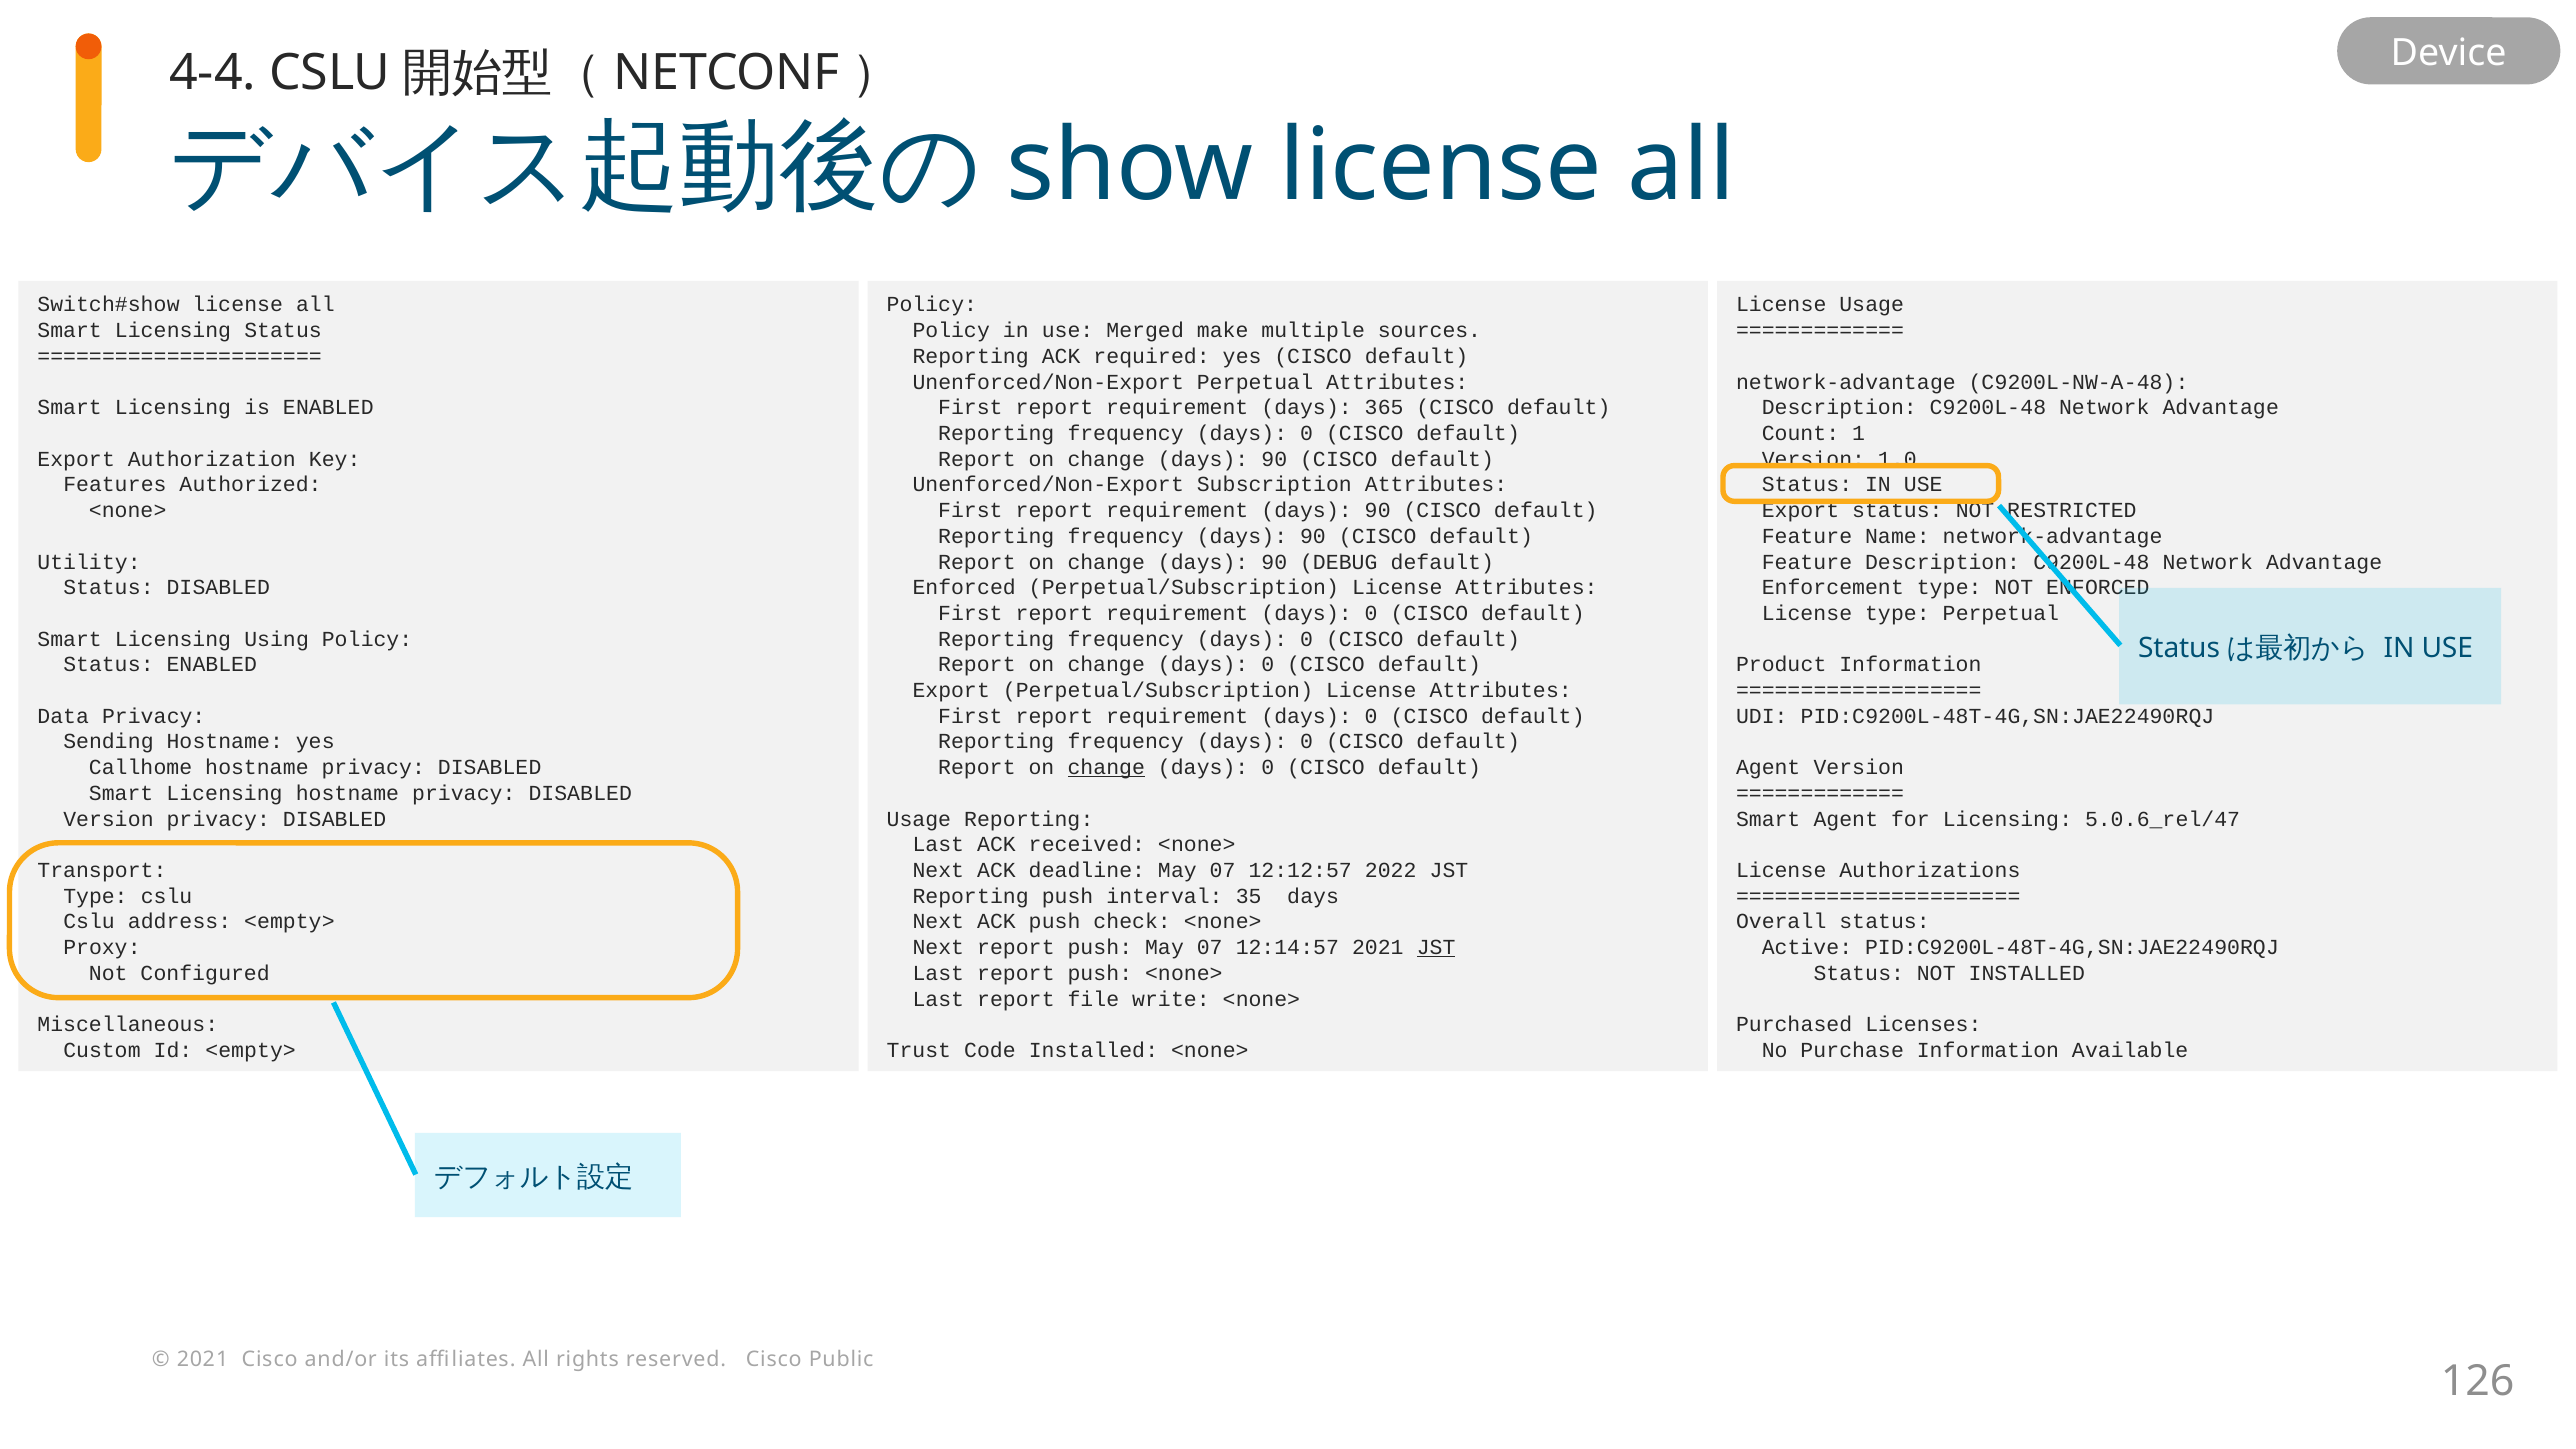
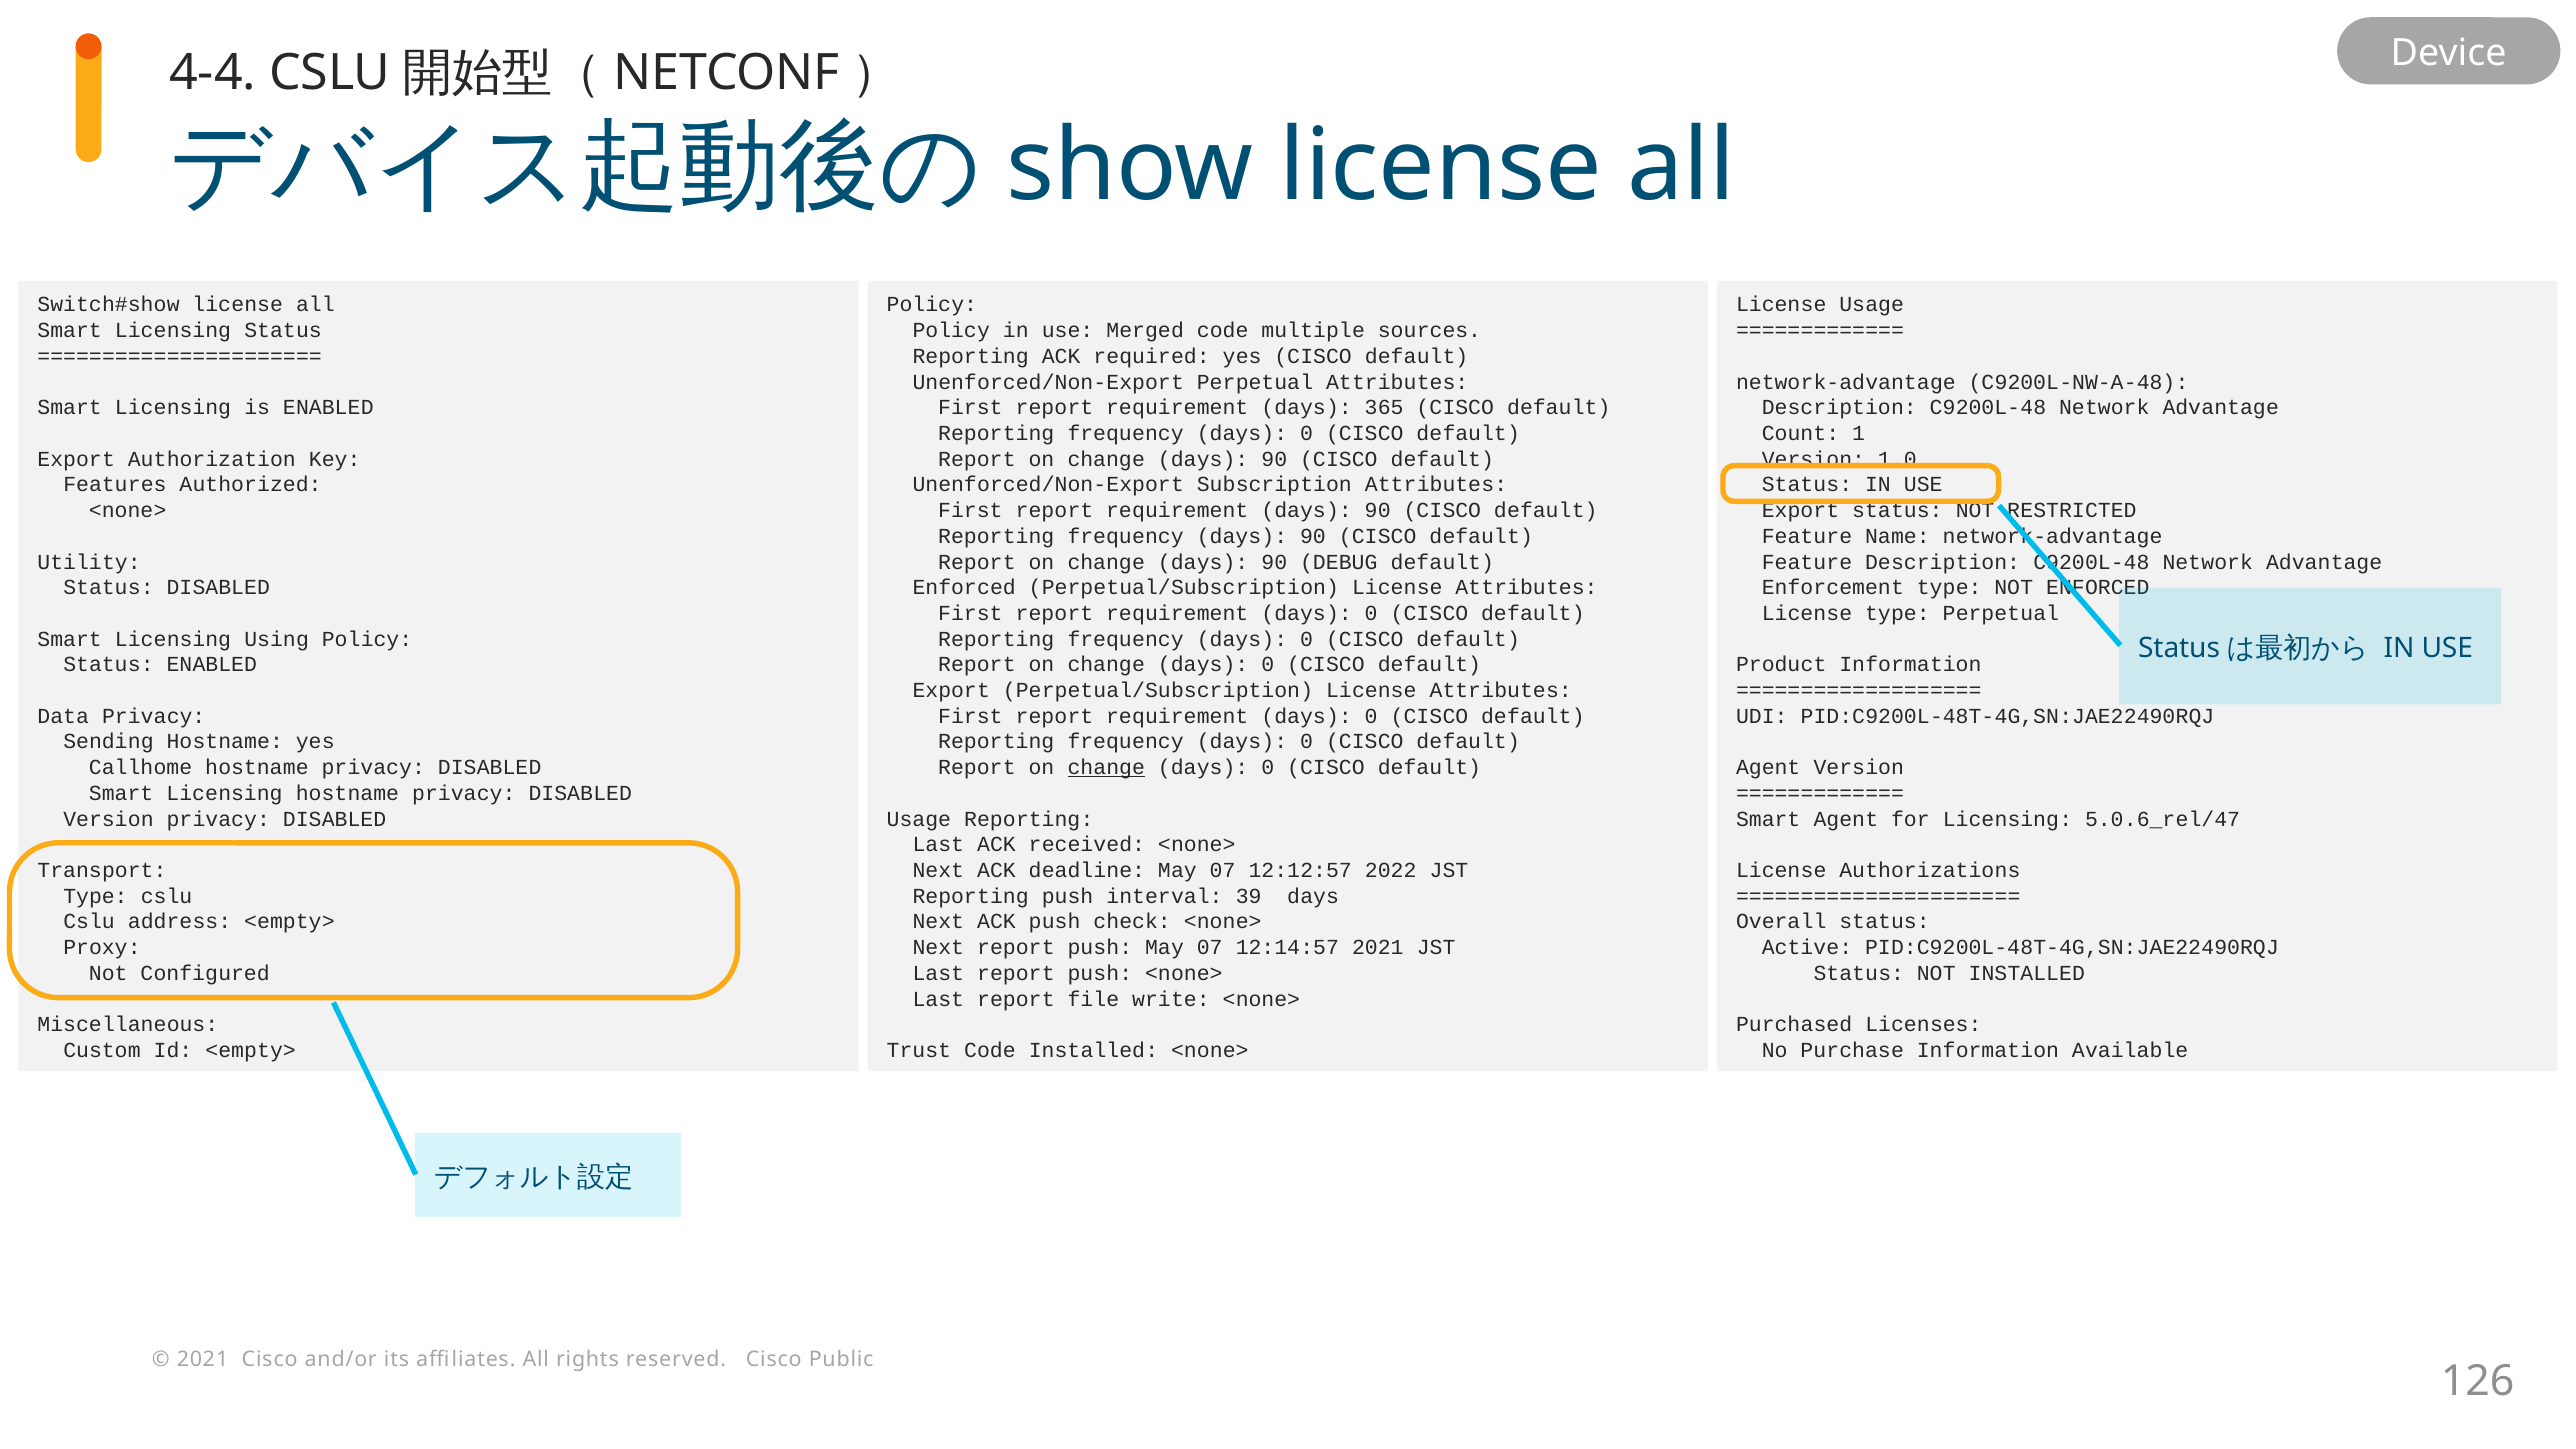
Merged make: make -> code
35: 35 -> 39
JST at (1436, 948) underline: present -> none
